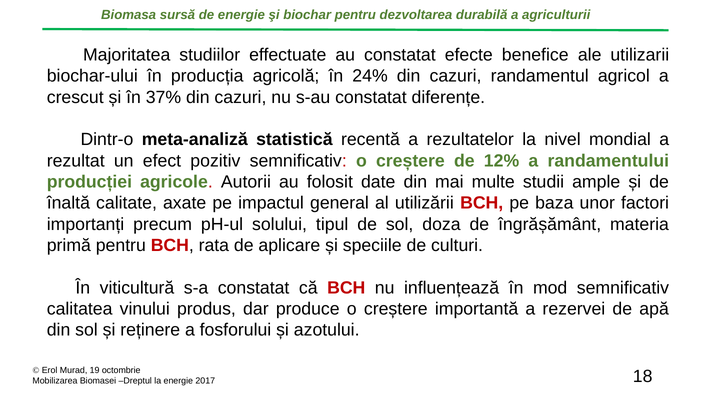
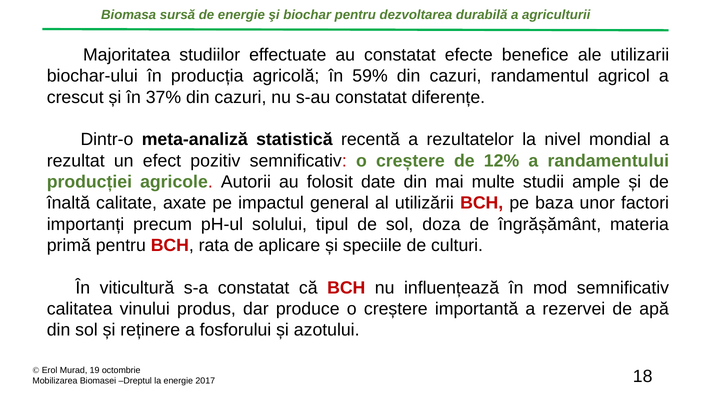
24%: 24% -> 59%
